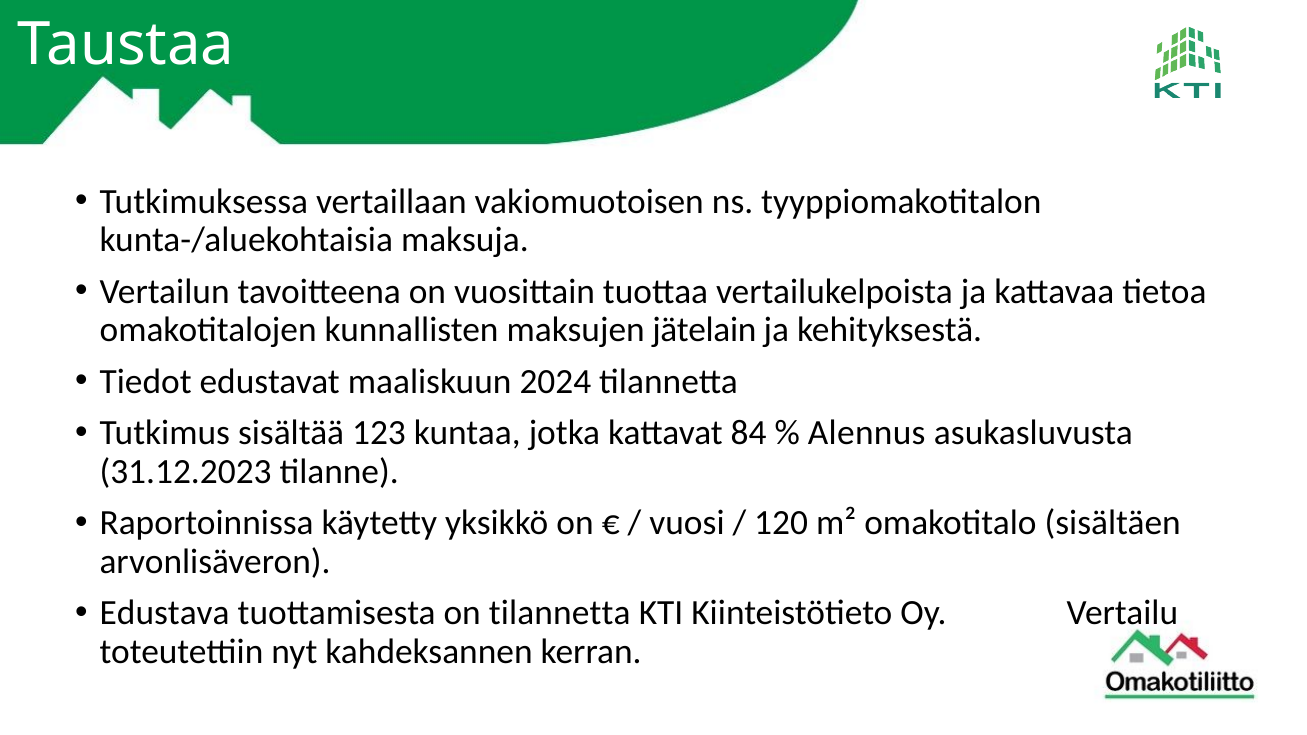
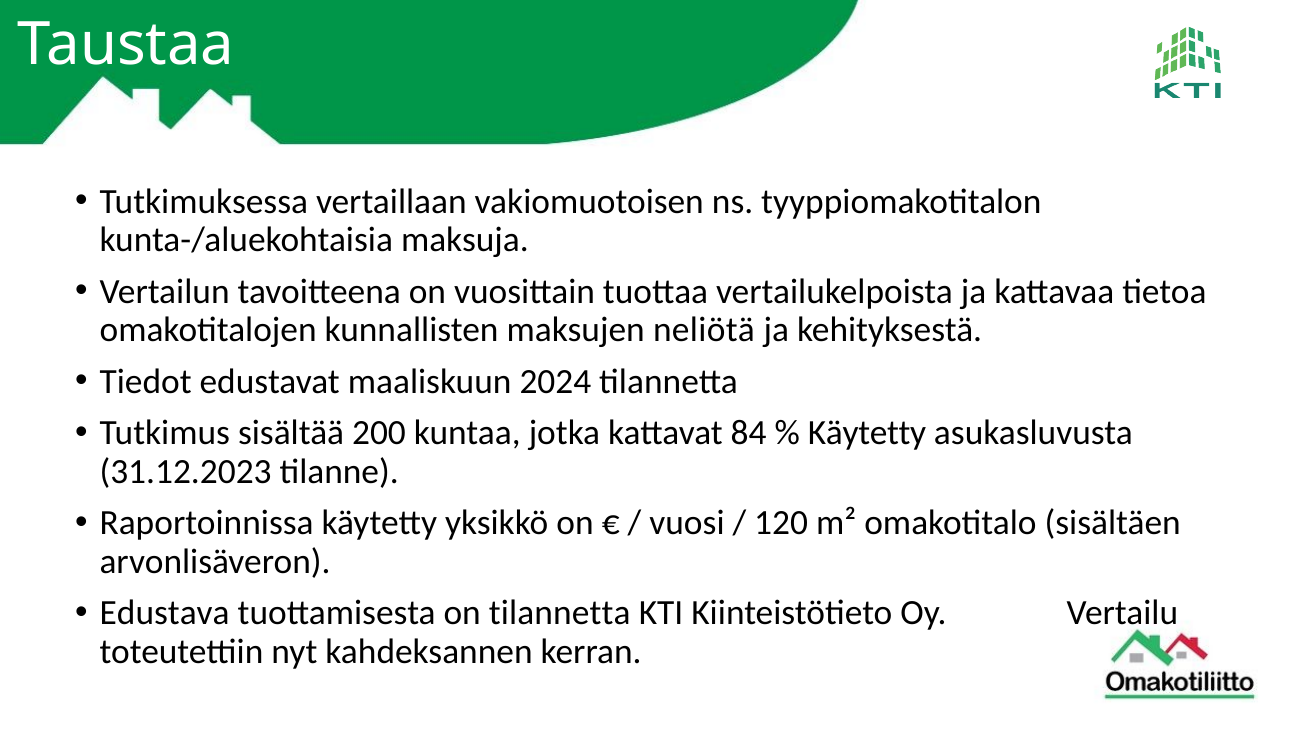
jätelain: jätelain -> neliötä
123: 123 -> 200
Alennus at (867, 433): Alennus -> Käytetty
